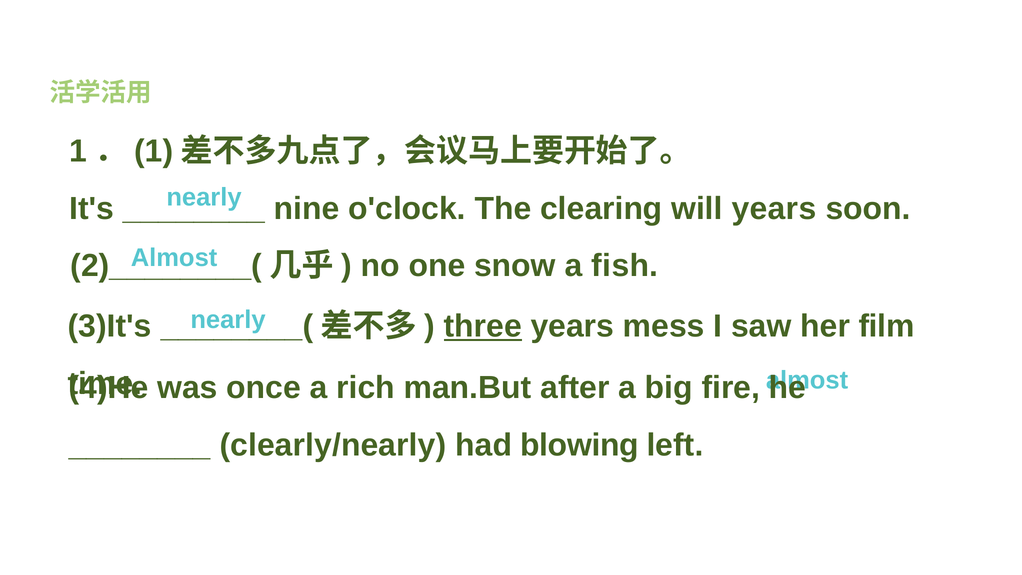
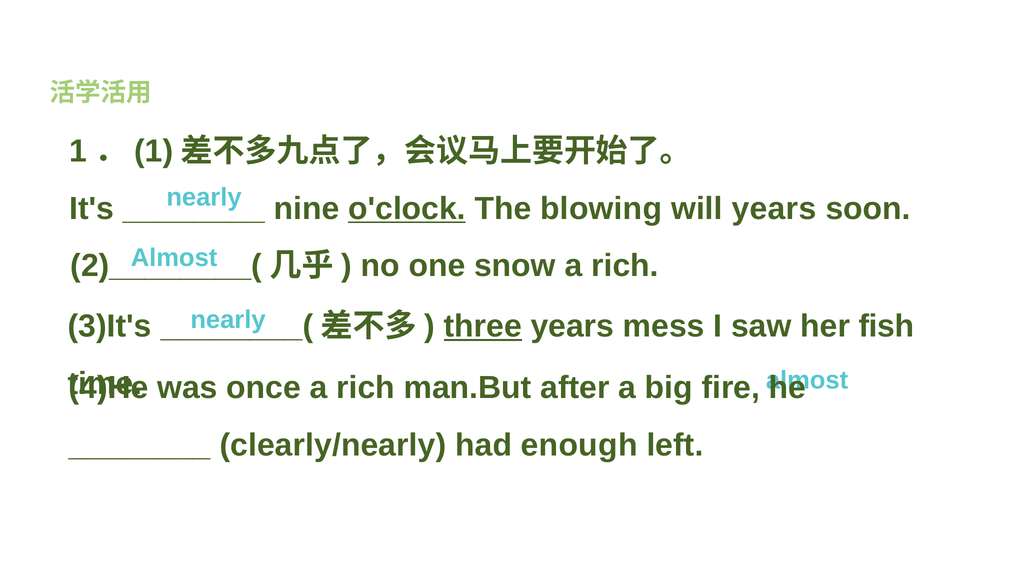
o'clock underline: none -> present
clearing: clearing -> blowing
fish at (625, 265): fish -> rich
film: film -> fish
blowing: blowing -> enough
